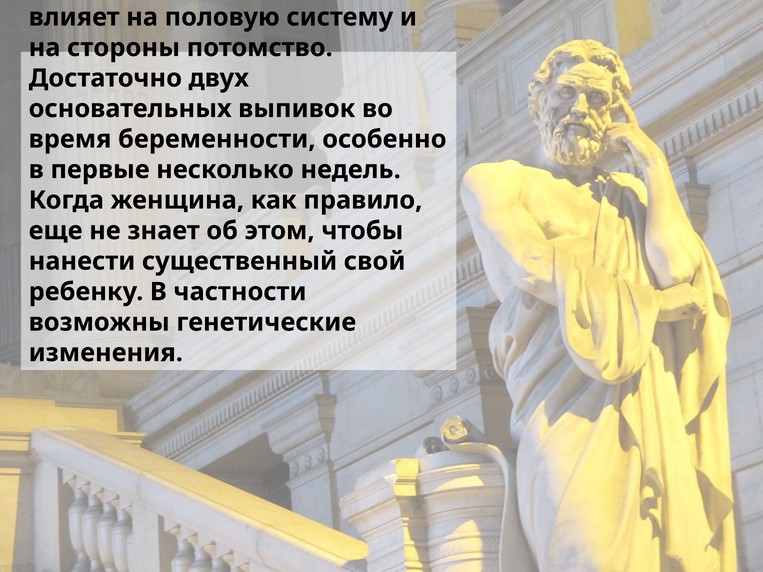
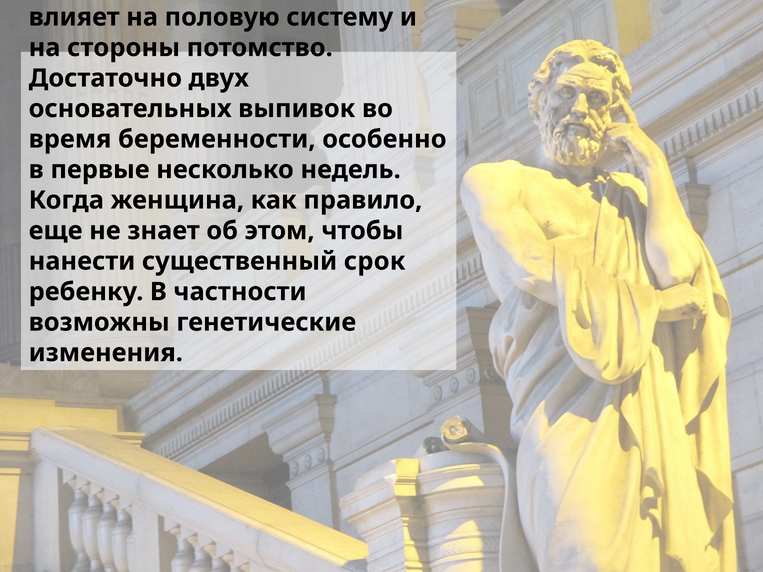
свой: свой -> срок
